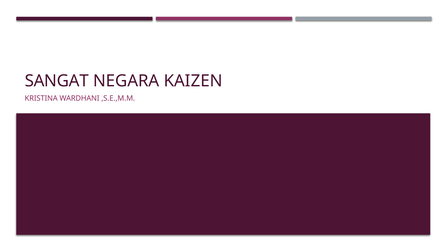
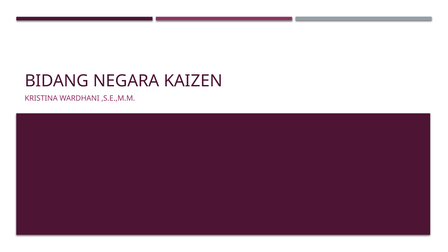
SANGAT: SANGAT -> BIDANG
